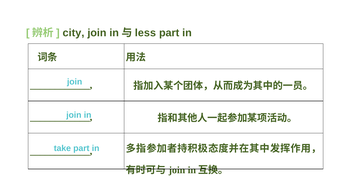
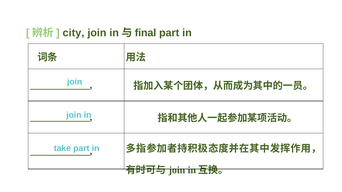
less: less -> final
